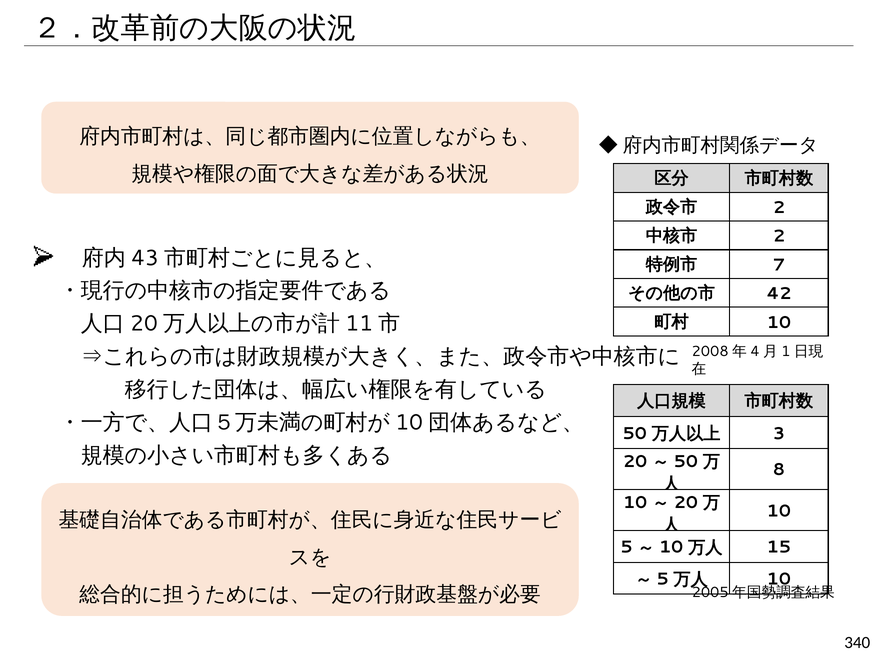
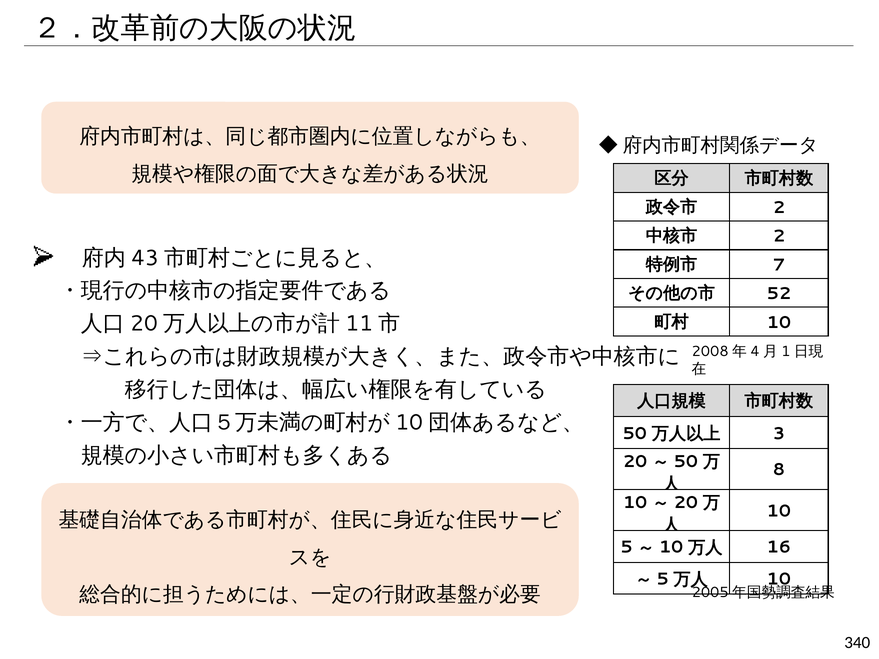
42: 42 -> 52
15: 15 -> 16
